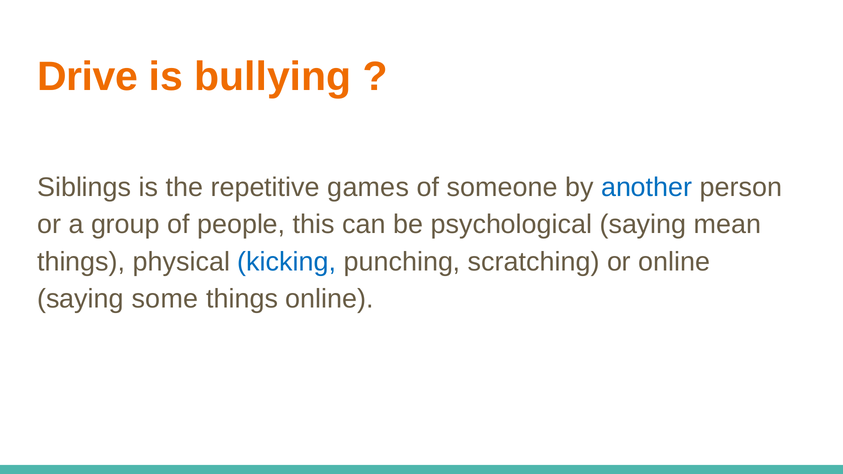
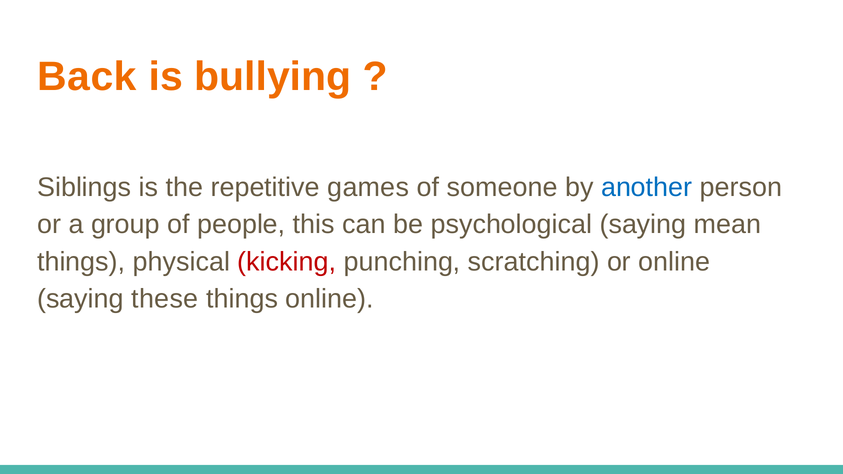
Drive: Drive -> Back
kicking colour: blue -> red
some: some -> these
